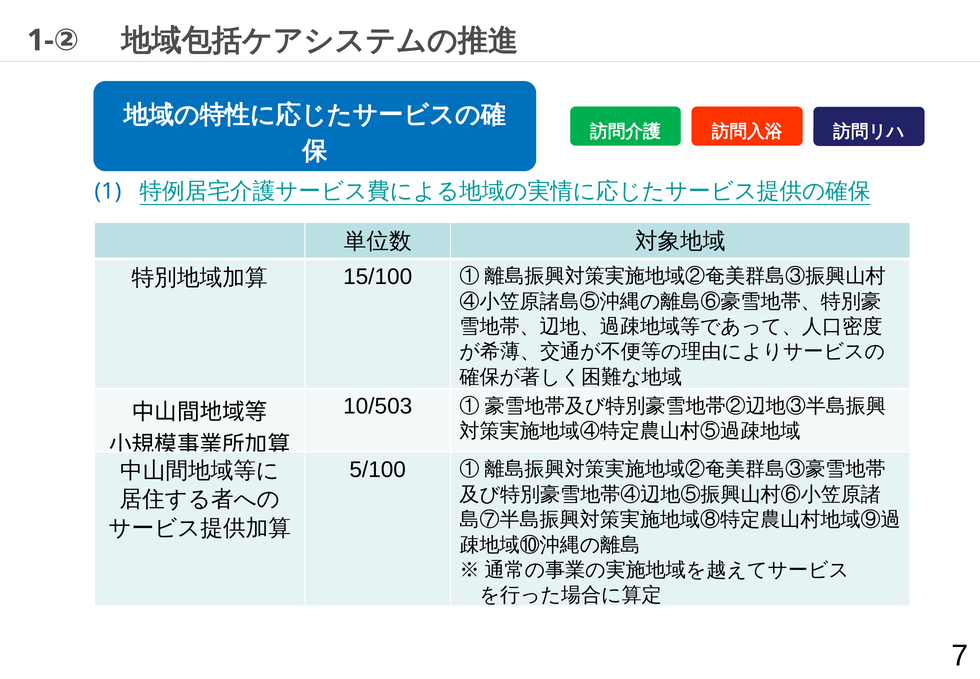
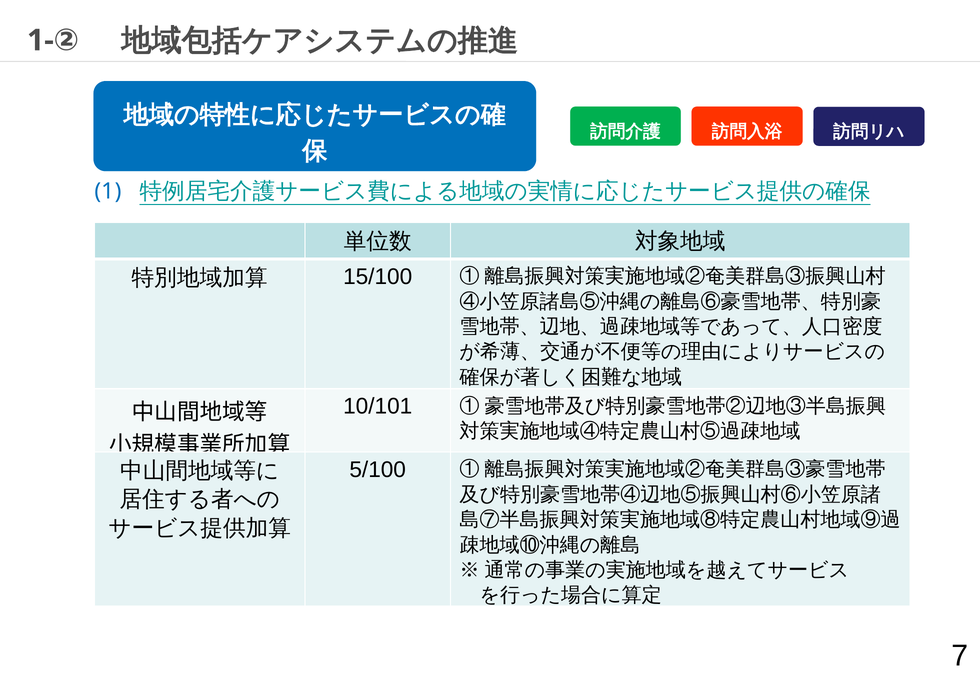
10/503: 10/503 -> 10/101
